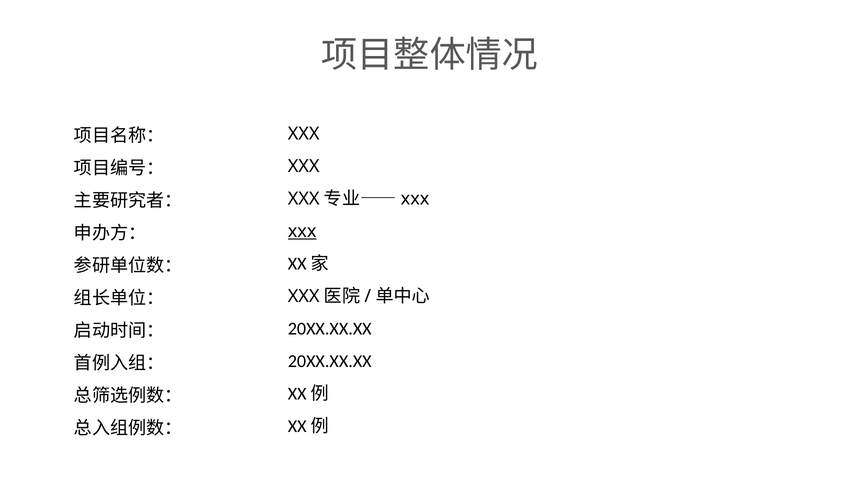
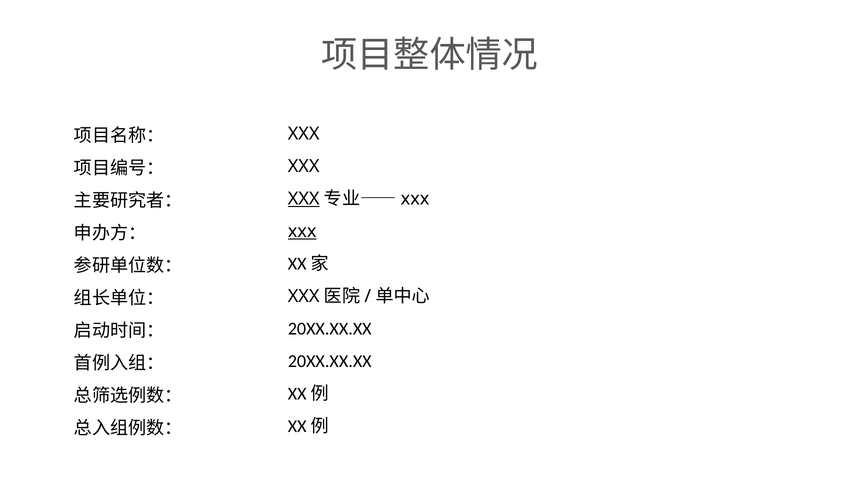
XXX at (304, 199) underline: none -> present
